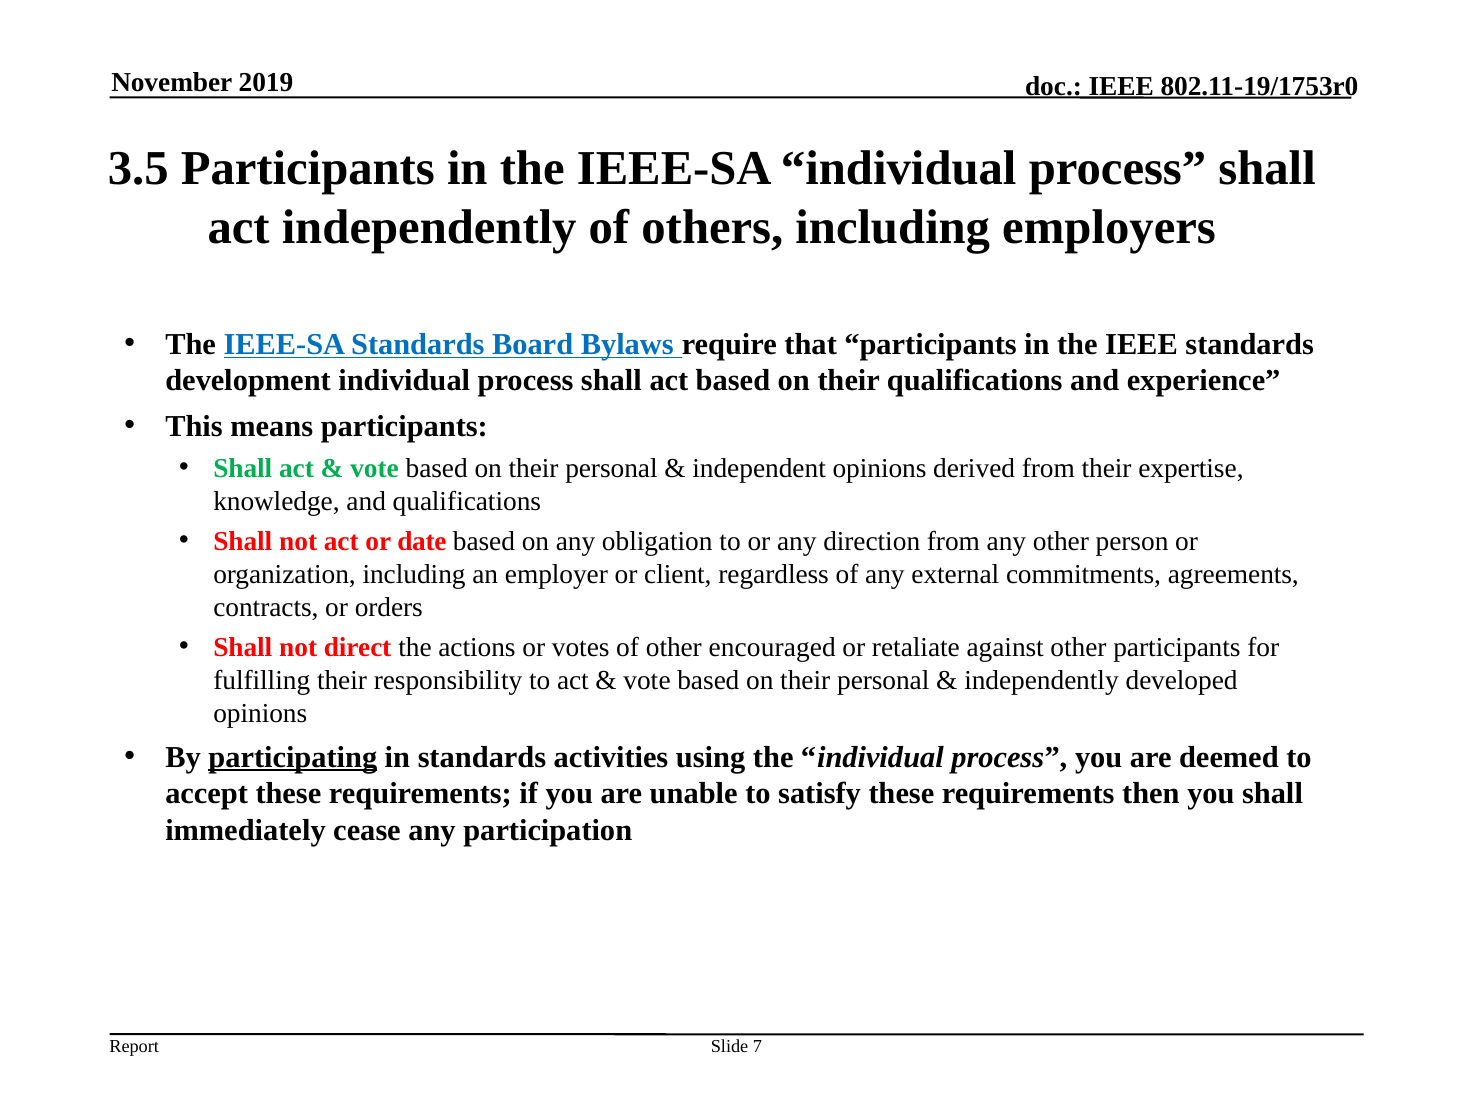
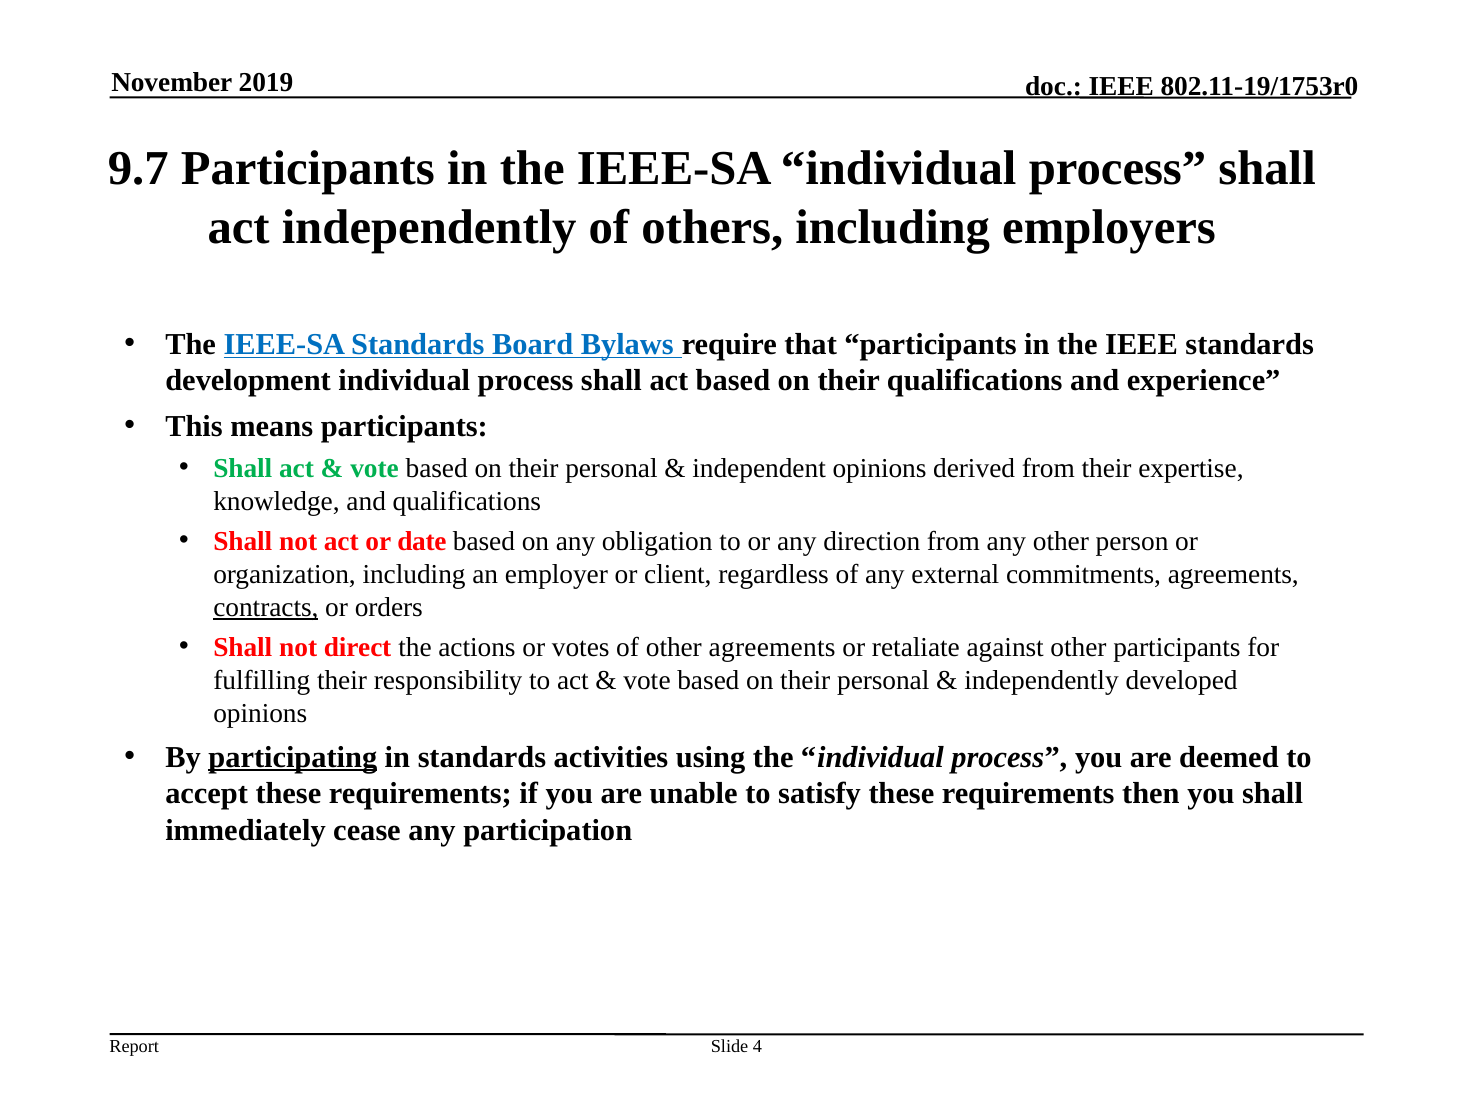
3.5: 3.5 -> 9.7
contracts underline: none -> present
other encouraged: encouraged -> agreements
7: 7 -> 4
